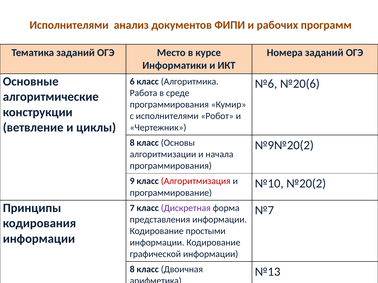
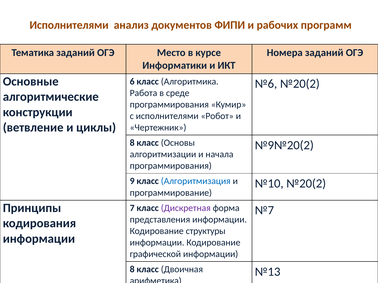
№6 №20(6: №20(6 -> №20(2
Алгоритмизация colour: red -> blue
простыми: простыми -> структуры
